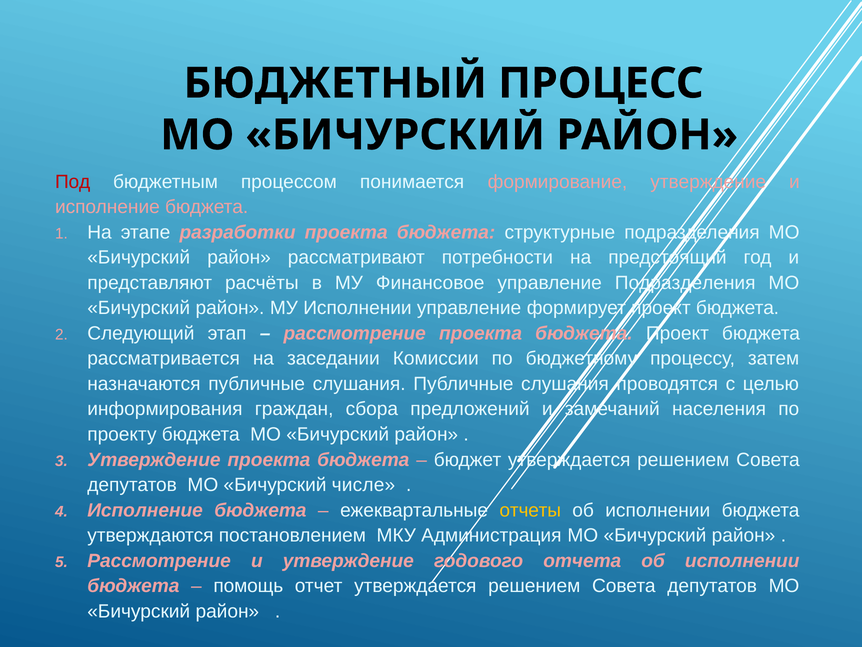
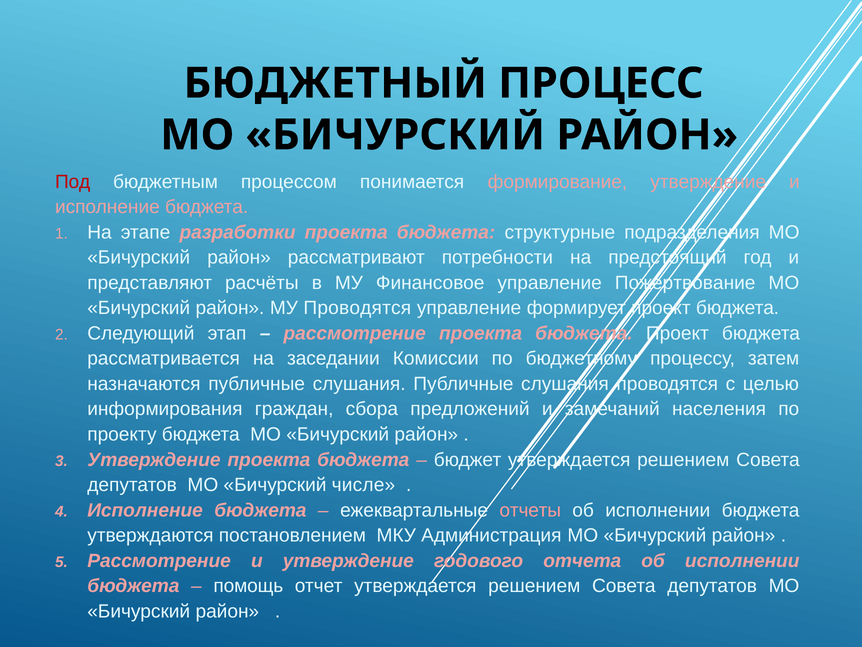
управление Подразделения: Подразделения -> Пожертвование
МУ Исполнении: Исполнении -> Проводятся
отчеты colour: yellow -> pink
